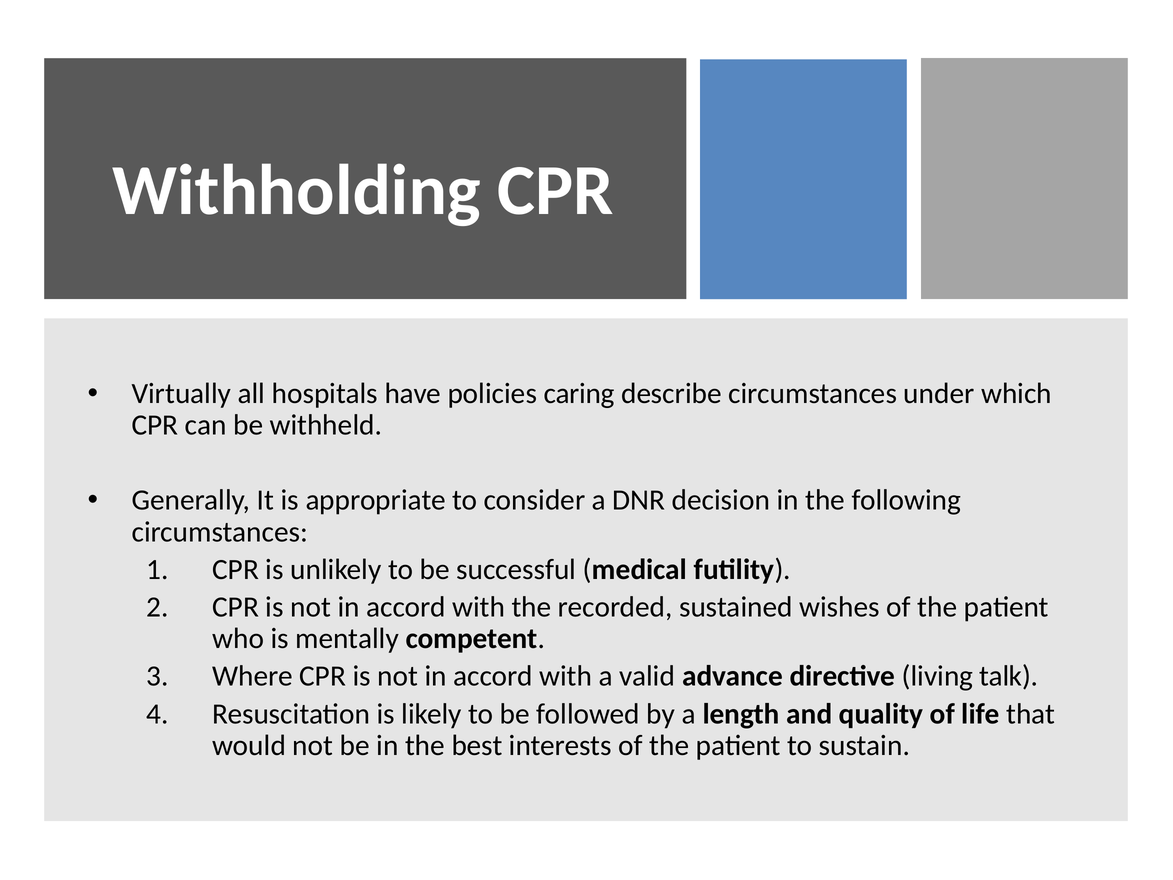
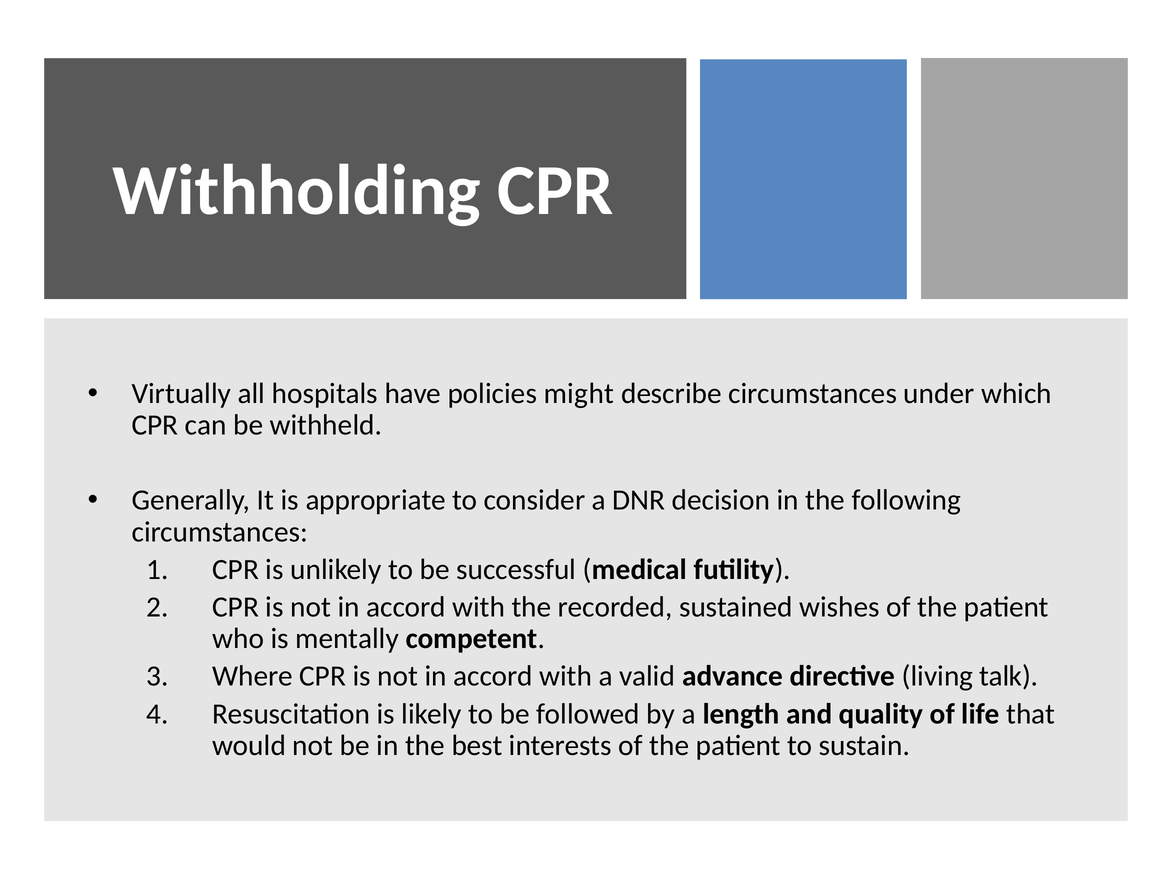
caring: caring -> might
